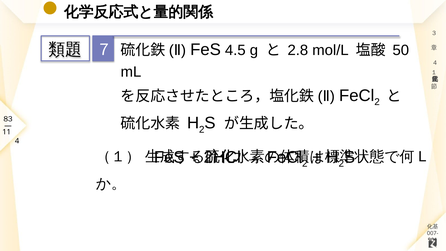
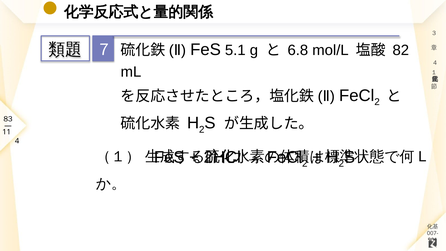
4.5: 4.5 -> 5.1
2.8: 2.8 -> 6.8
50: 50 -> 82
